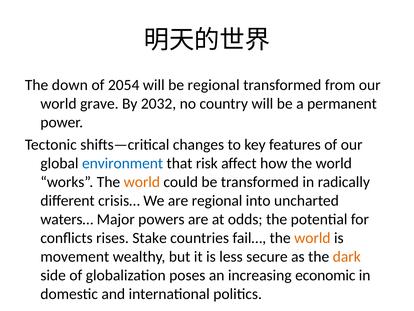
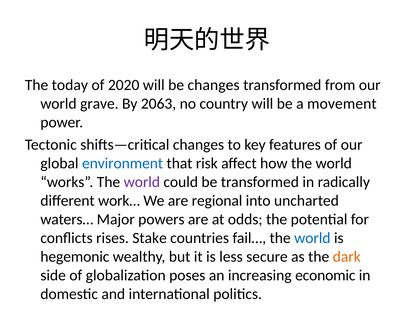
down: down -> today
2054: 2054 -> 2020
be regional: regional -> changes
2032: 2032 -> 2063
permanent: permanent -> movement
world at (142, 182) colour: orange -> purple
crisis…: crisis… -> work…
world at (312, 238) colour: orange -> blue
movement: movement -> hegemonic
